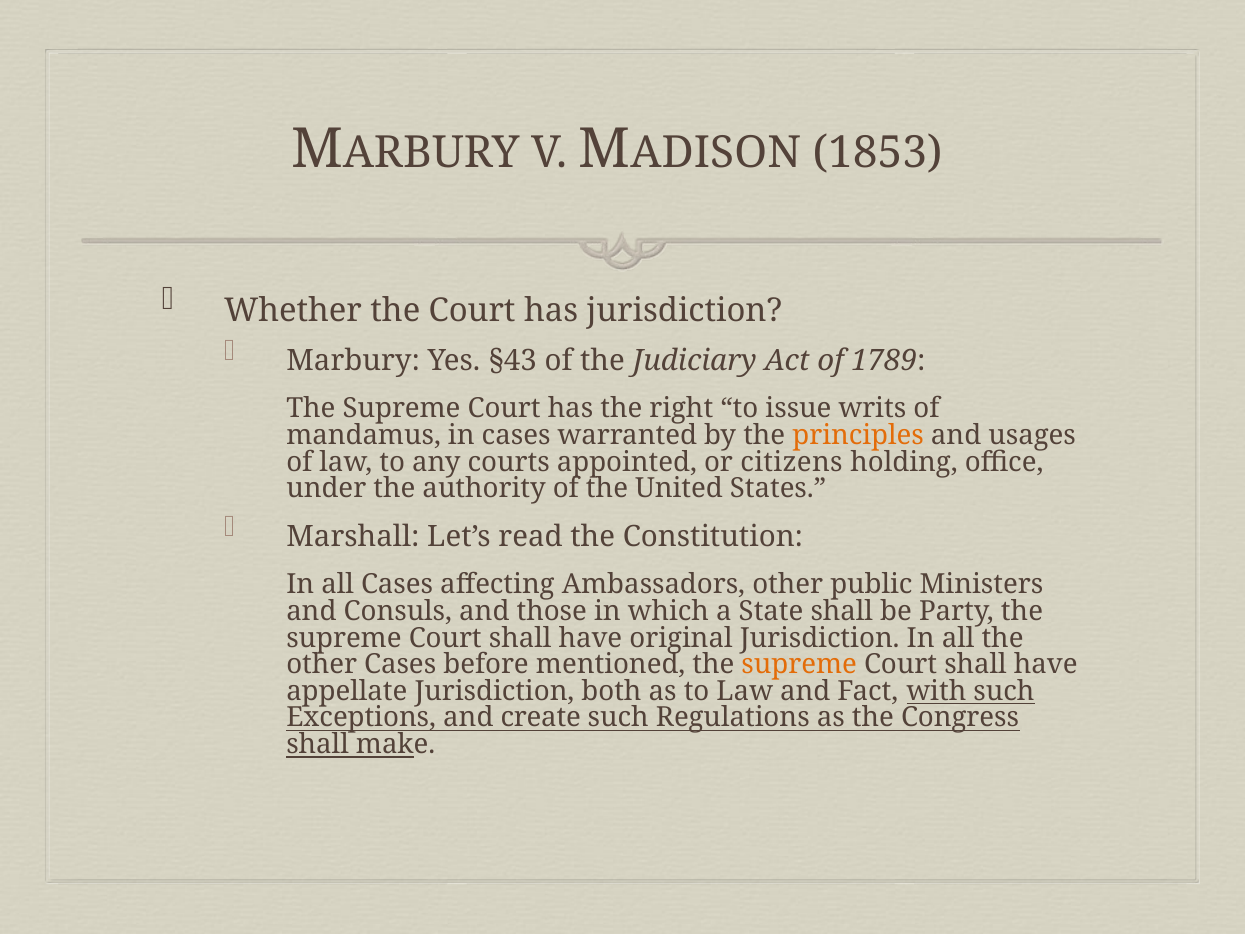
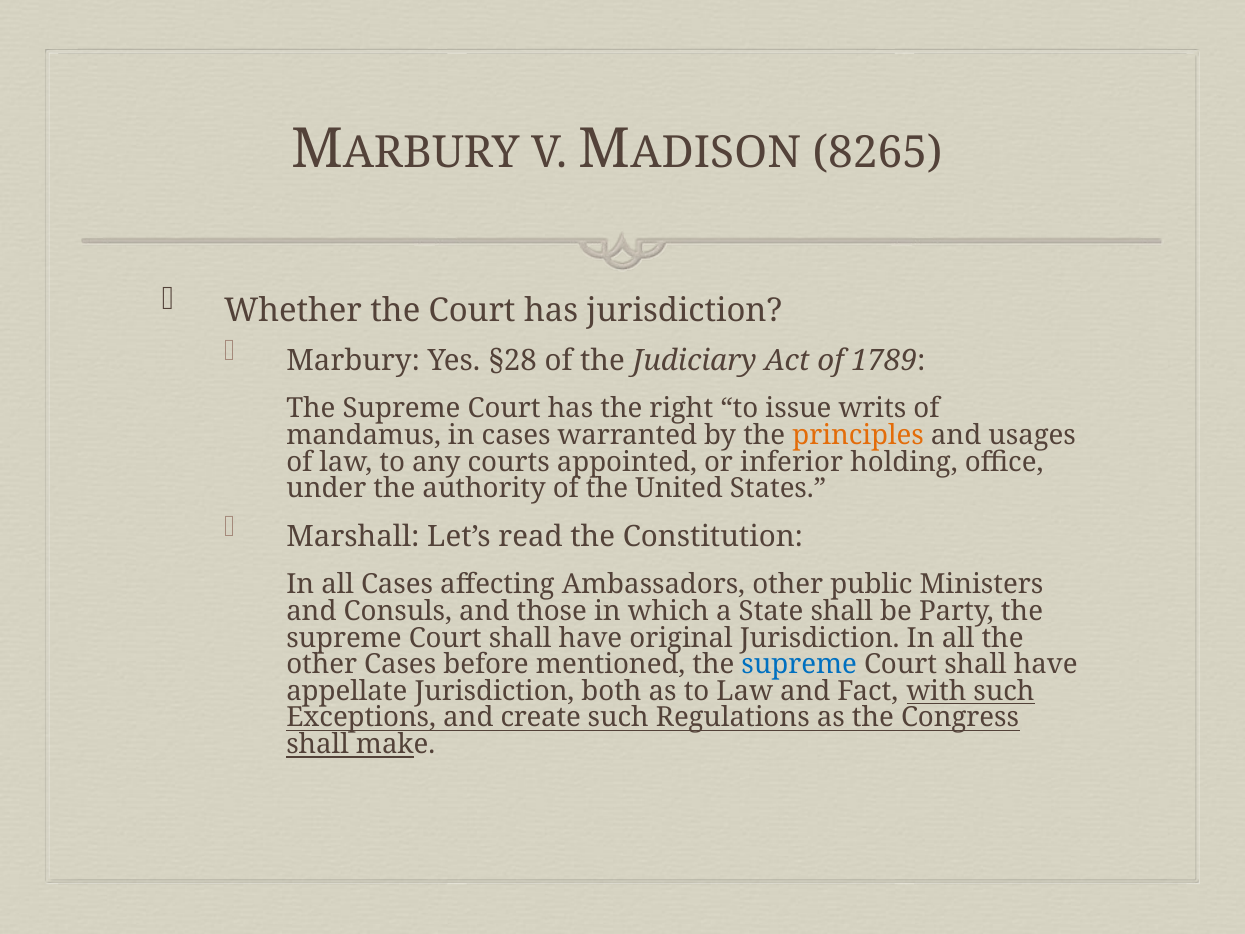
1853: 1853 -> 8265
§43: §43 -> §28
citizens: citizens -> inferior
supreme at (799, 664) colour: orange -> blue
